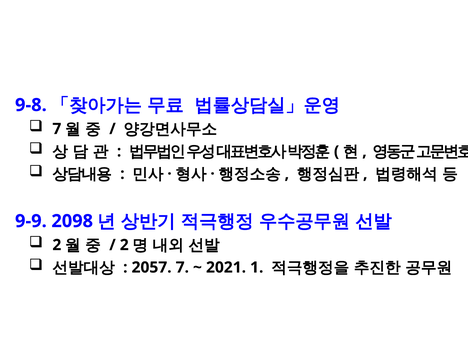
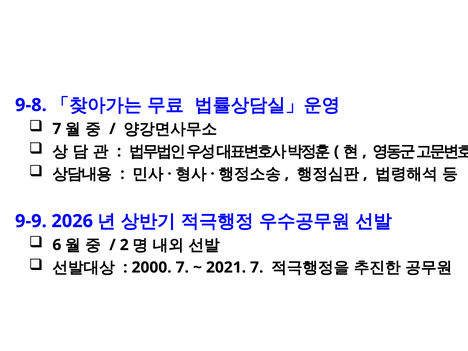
2098: 2098 -> 2026
2 at (57, 245): 2 -> 6
2057: 2057 -> 2000
2021 1: 1 -> 7
